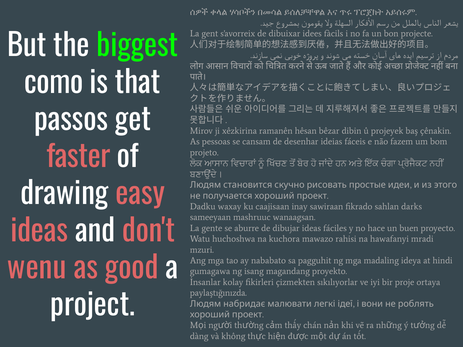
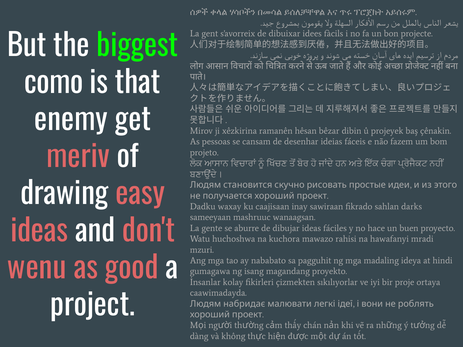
passos: passos -> enemy
faster: faster -> meriv
paylaştığınızda: paylaştığınızda -> caawimadayda
